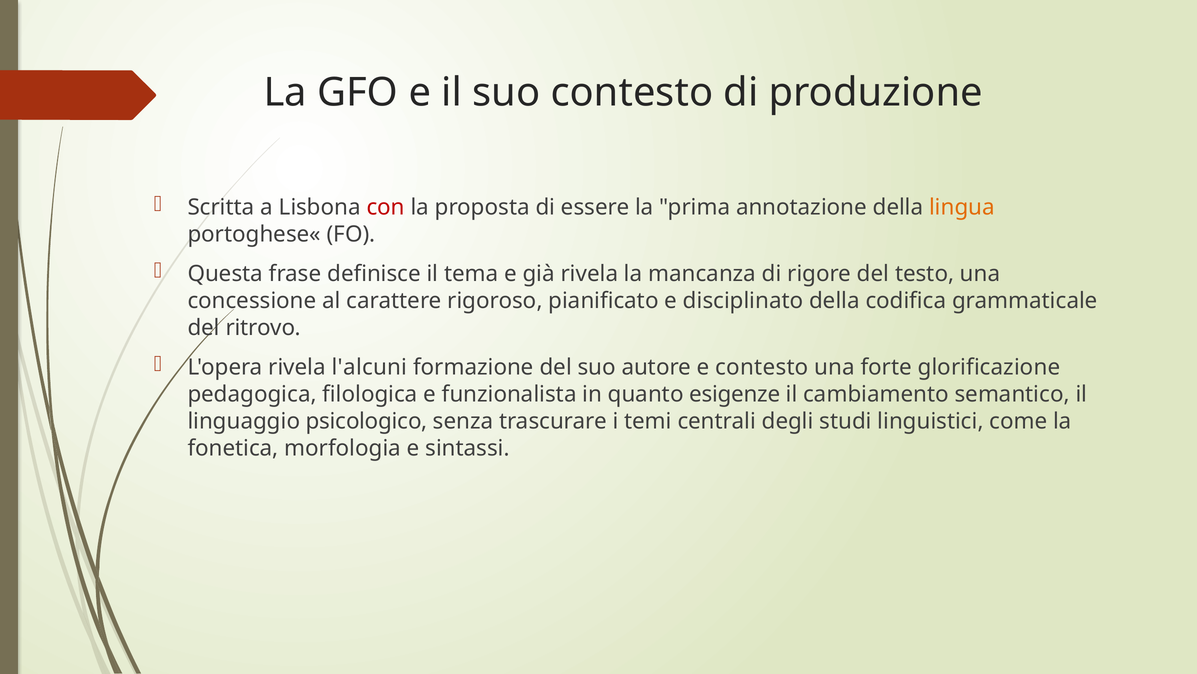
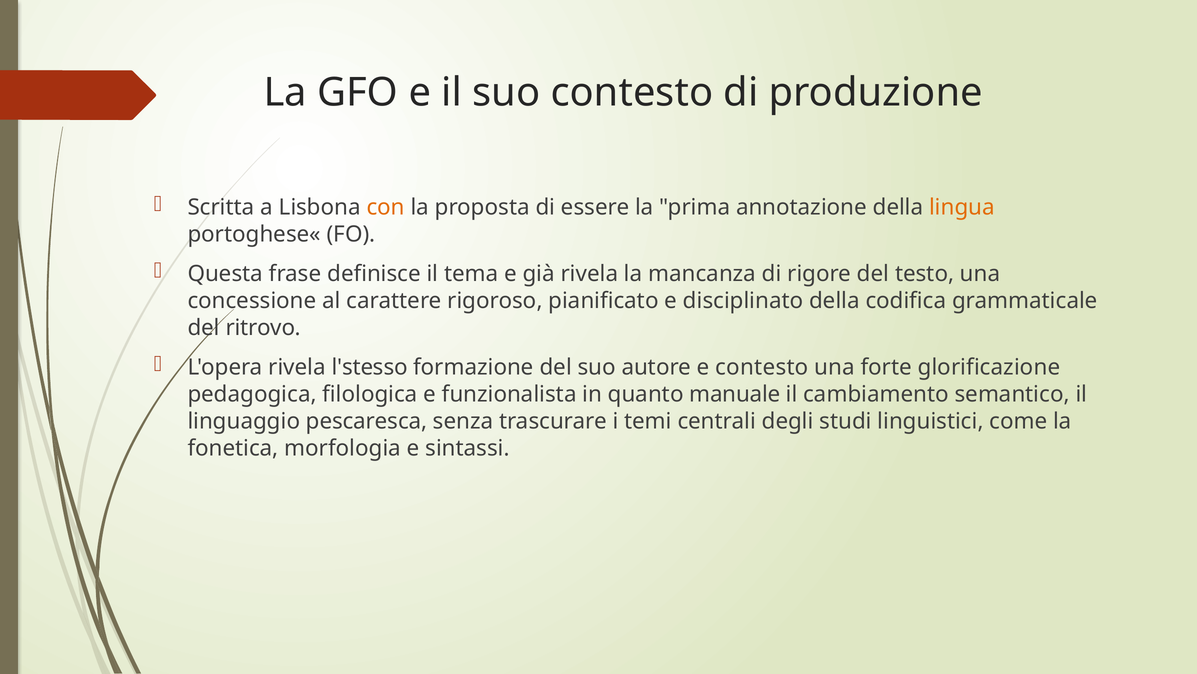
con colour: red -> orange
l'alcuni: l'alcuni -> l'stesso
esigenze: esigenze -> manuale
psicologico: psicologico -> pescaresca
